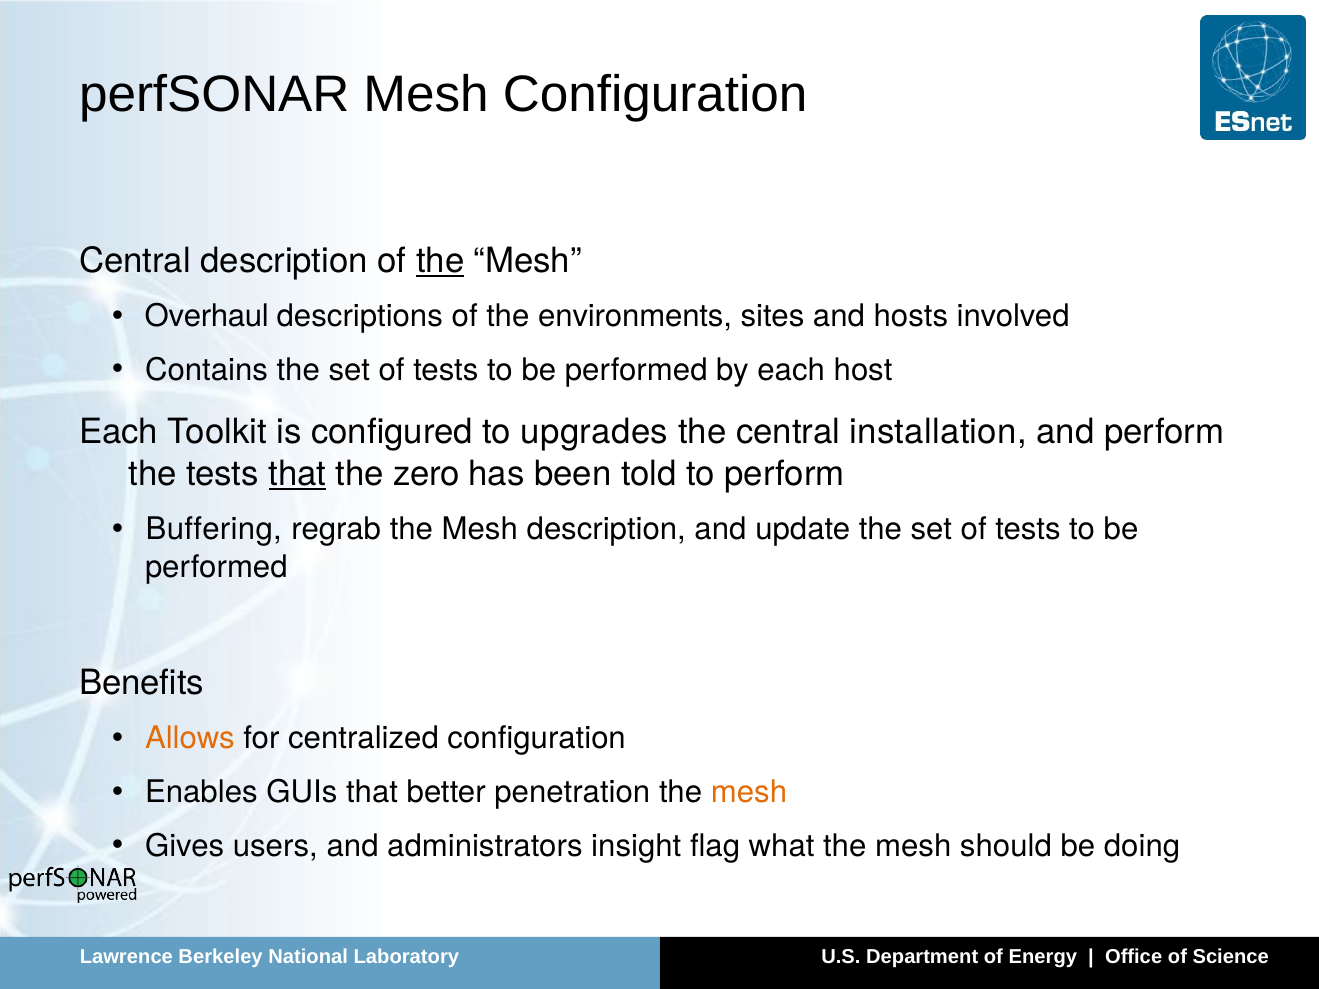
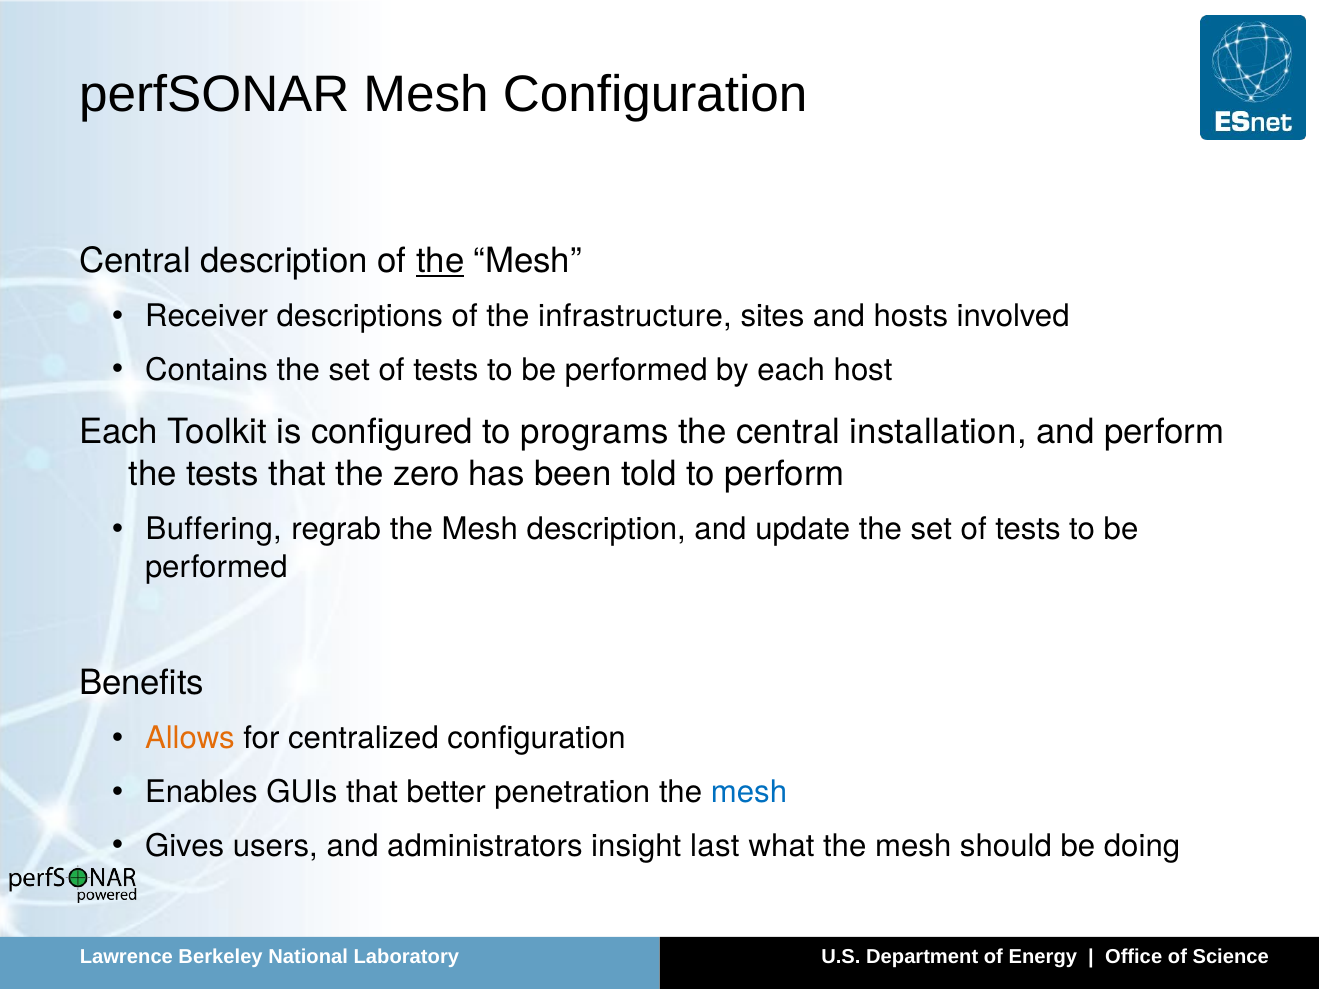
Overhaul: Overhaul -> Receiver
environments: environments -> infrastructure
upgrades: upgrades -> programs
that at (297, 474) underline: present -> none
mesh at (749, 793) colour: orange -> blue
flag: flag -> last
